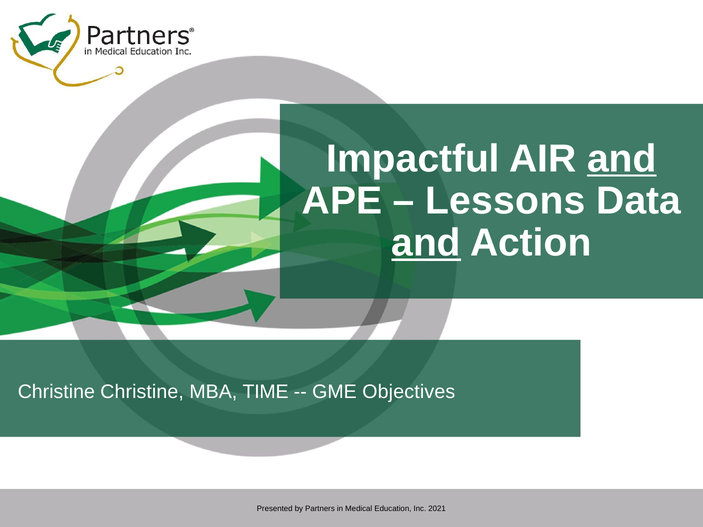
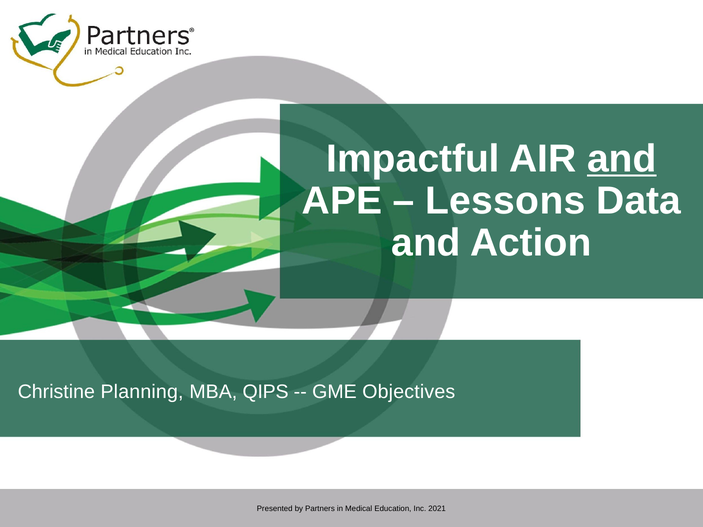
and at (426, 243) underline: present -> none
Christine Christine: Christine -> Planning
TIME: TIME -> QIPS
